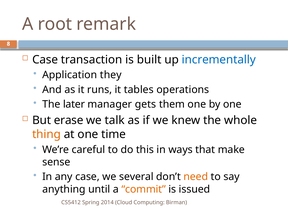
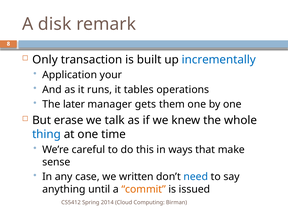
root: root -> disk
Case at (45, 60): Case -> Only
they: they -> your
thing colour: orange -> blue
several: several -> written
need colour: orange -> blue
